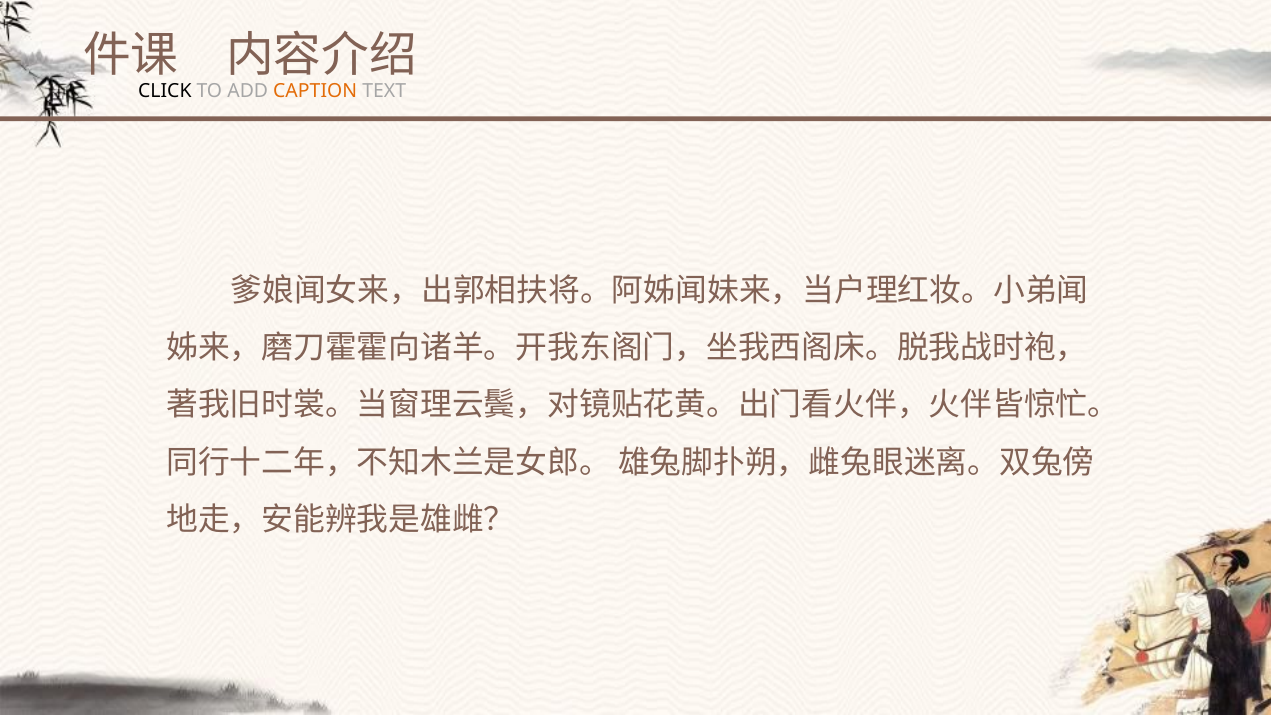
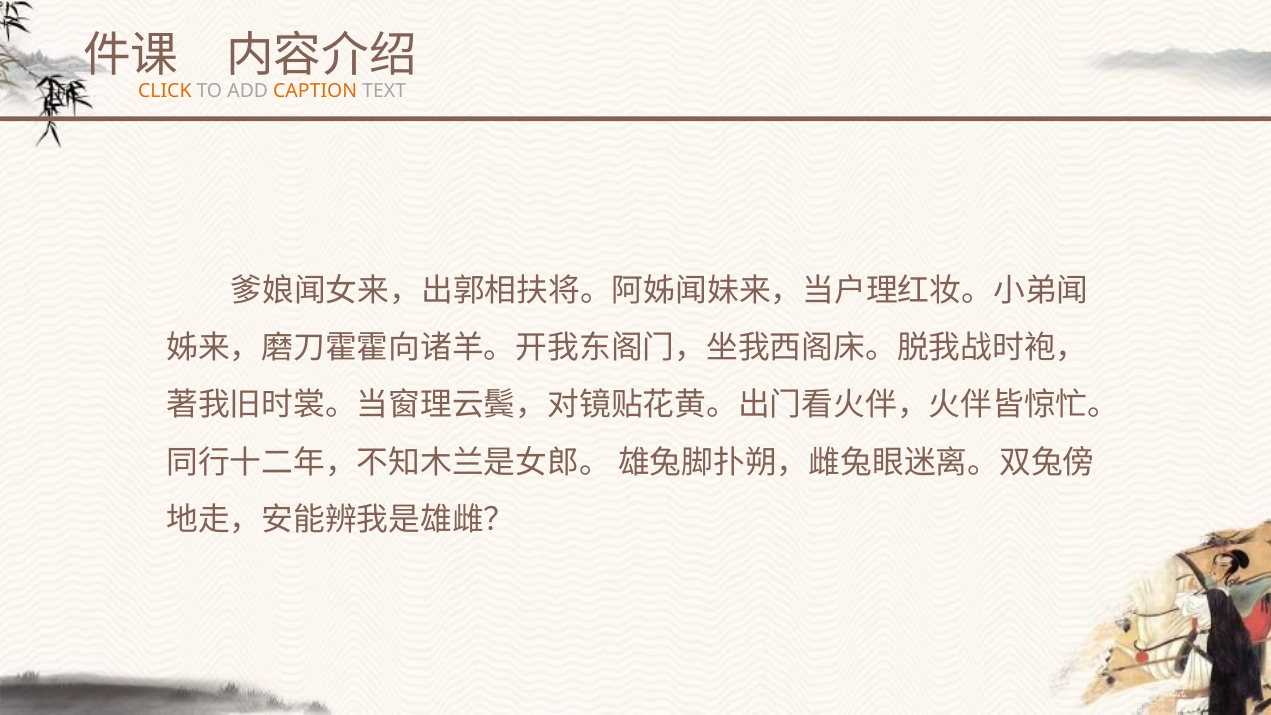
CLICK colour: black -> orange
